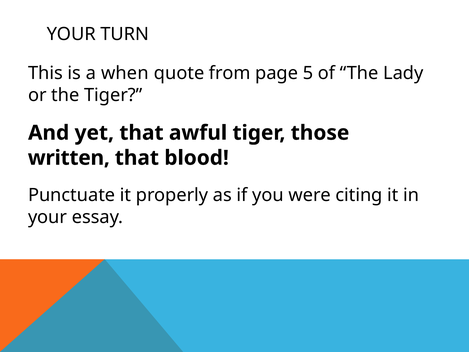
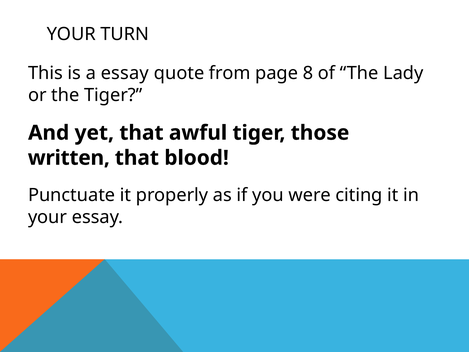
a when: when -> essay
5: 5 -> 8
